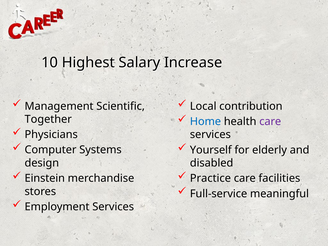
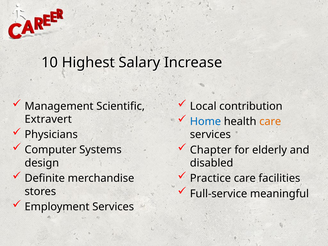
care at (270, 122) colour: purple -> orange
Together: Together -> Extravert
Yourself: Yourself -> Chapter
Einstein: Einstein -> Definite
